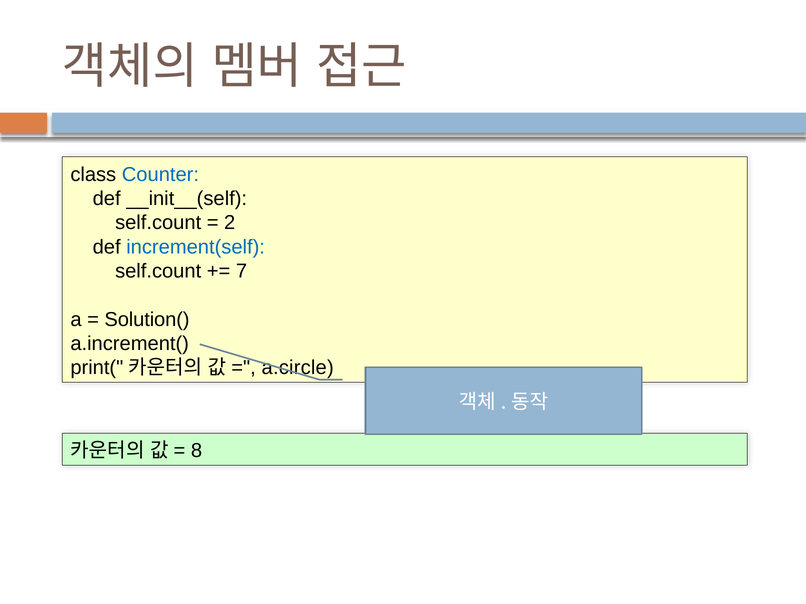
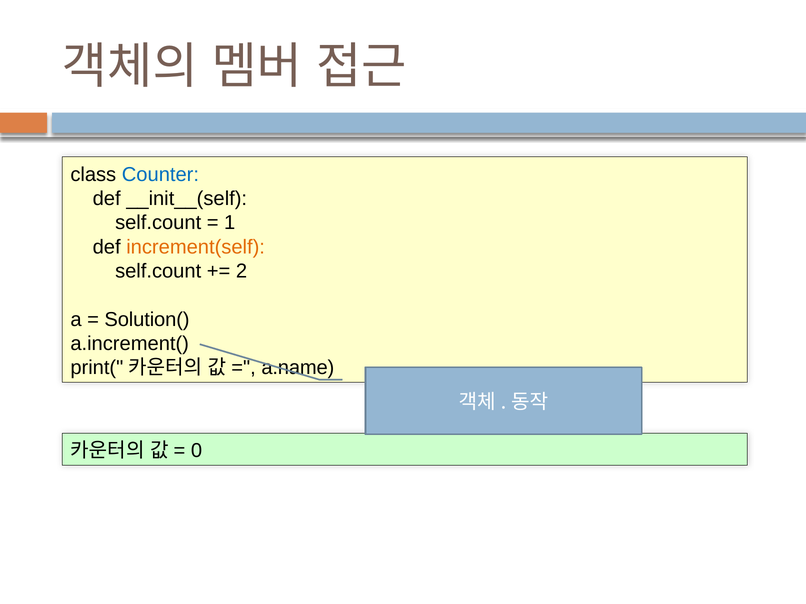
2: 2 -> 1
increment(self colour: blue -> orange
7: 7 -> 2
a.circle: a.circle -> a.name
8: 8 -> 0
